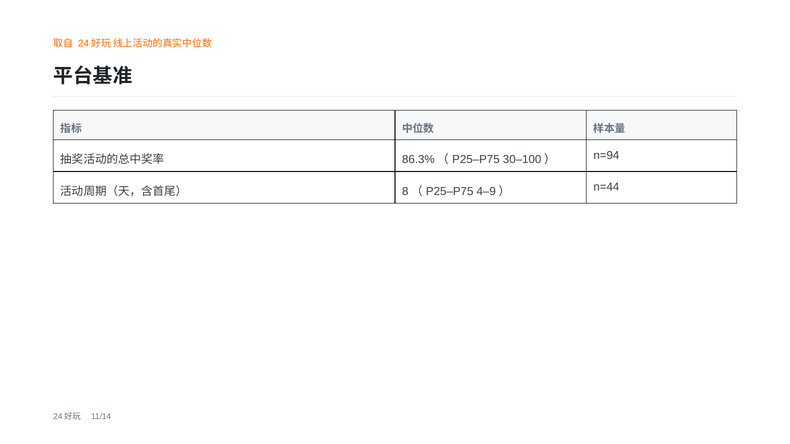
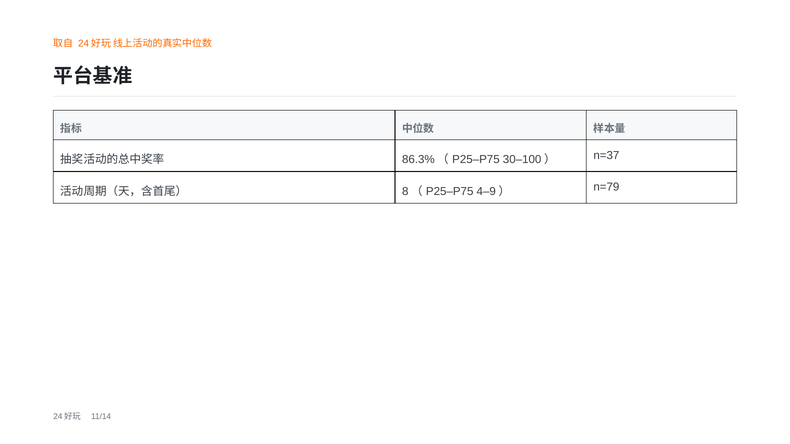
n=94: n=94 -> n=37
n=44: n=44 -> n=79
